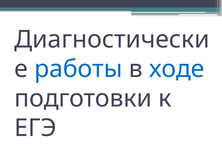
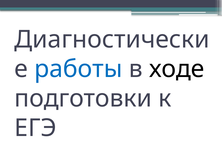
ходе colour: blue -> black
